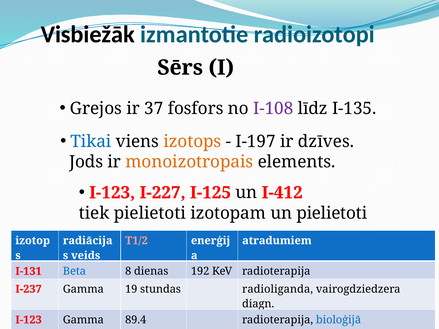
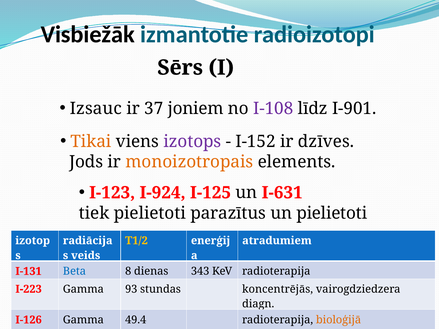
Grejos: Grejos -> Izsauc
fosfors: fosfors -> joniem
I-135: I-135 -> I-901
Tikai colour: blue -> orange
izotops colour: orange -> purple
I-197: I-197 -> I-152
I-227: I-227 -> I-924
I-412: I-412 -> I-631
izotopam: izotopam -> parazītus
T1/2 colour: pink -> yellow
192: 192 -> 343
I-237: I-237 -> I-223
19: 19 -> 93
radioliganda: radioliganda -> koncentrējās
I-123 at (29, 320): I-123 -> I-126
89.4: 89.4 -> 49.4
bioloģijā colour: blue -> orange
